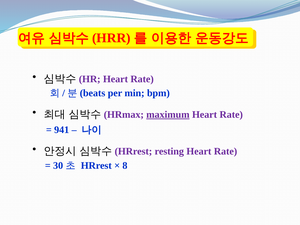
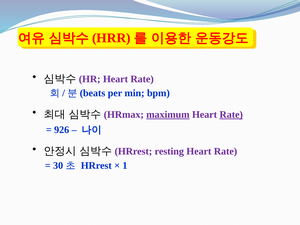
Rate at (231, 115) underline: none -> present
941: 941 -> 926
8: 8 -> 1
